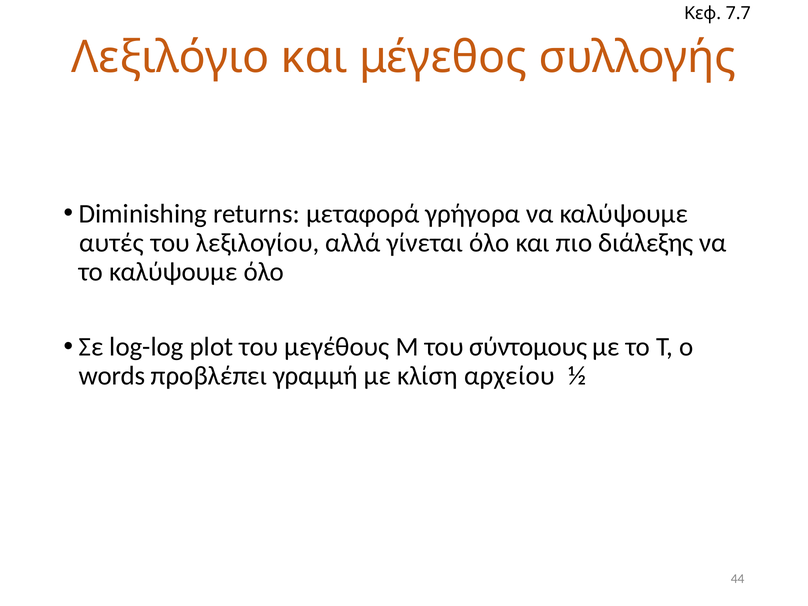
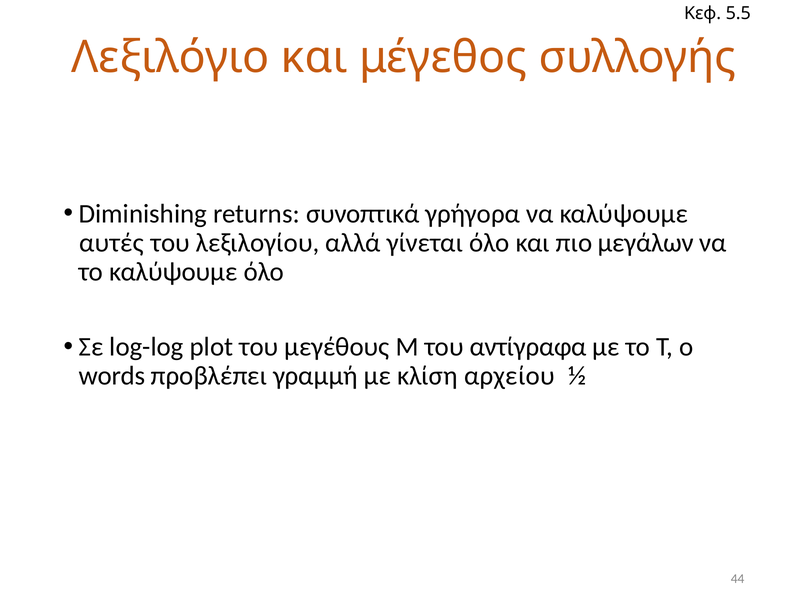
7.7: 7.7 -> 5.5
μεταφορά: μεταφορά -> συνοπτικά
διάλεξης: διάλεξης -> μεγάλων
σύντομους: σύντομους -> αντίγραφα
